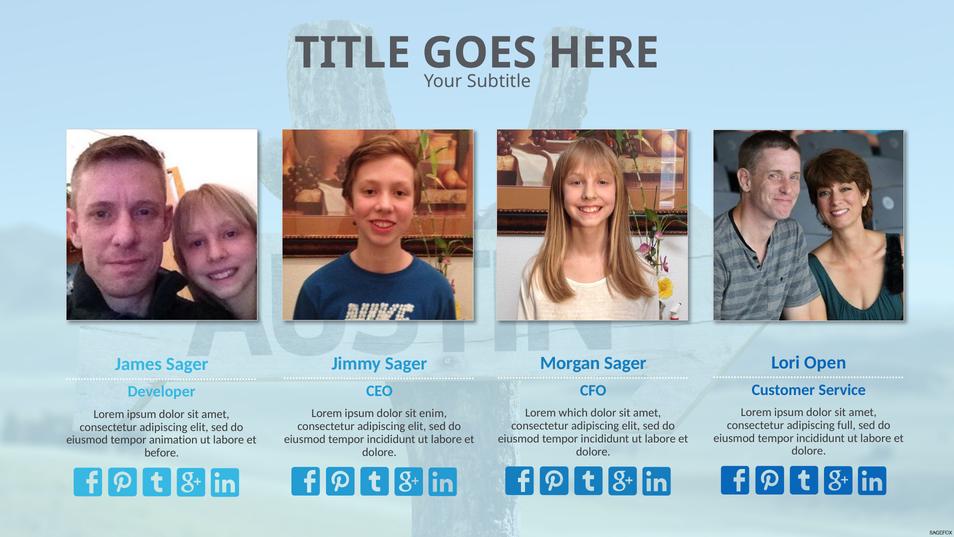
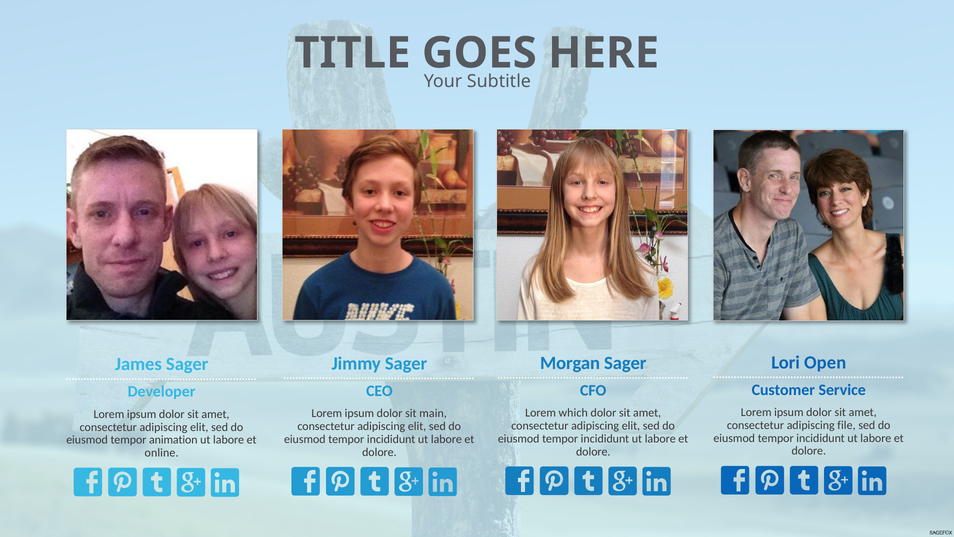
enim: enim -> main
full: full -> file
before: before -> online
